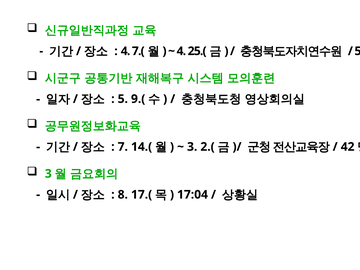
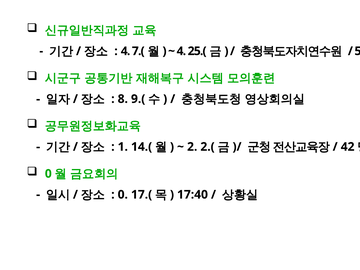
5 at (123, 99): 5 -> 8
7: 7 -> 1
3 at (192, 147): 3 -> 2
3 at (48, 174): 3 -> 0
8 at (123, 195): 8 -> 0
17:04: 17:04 -> 17:40
